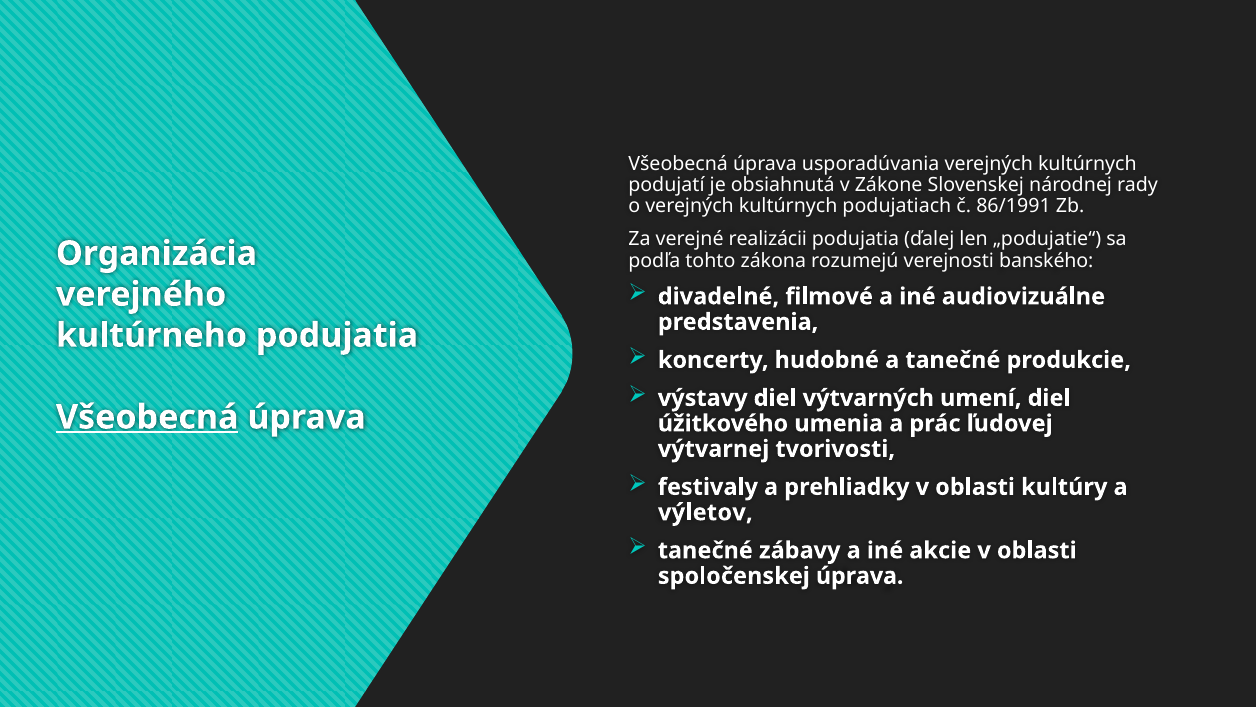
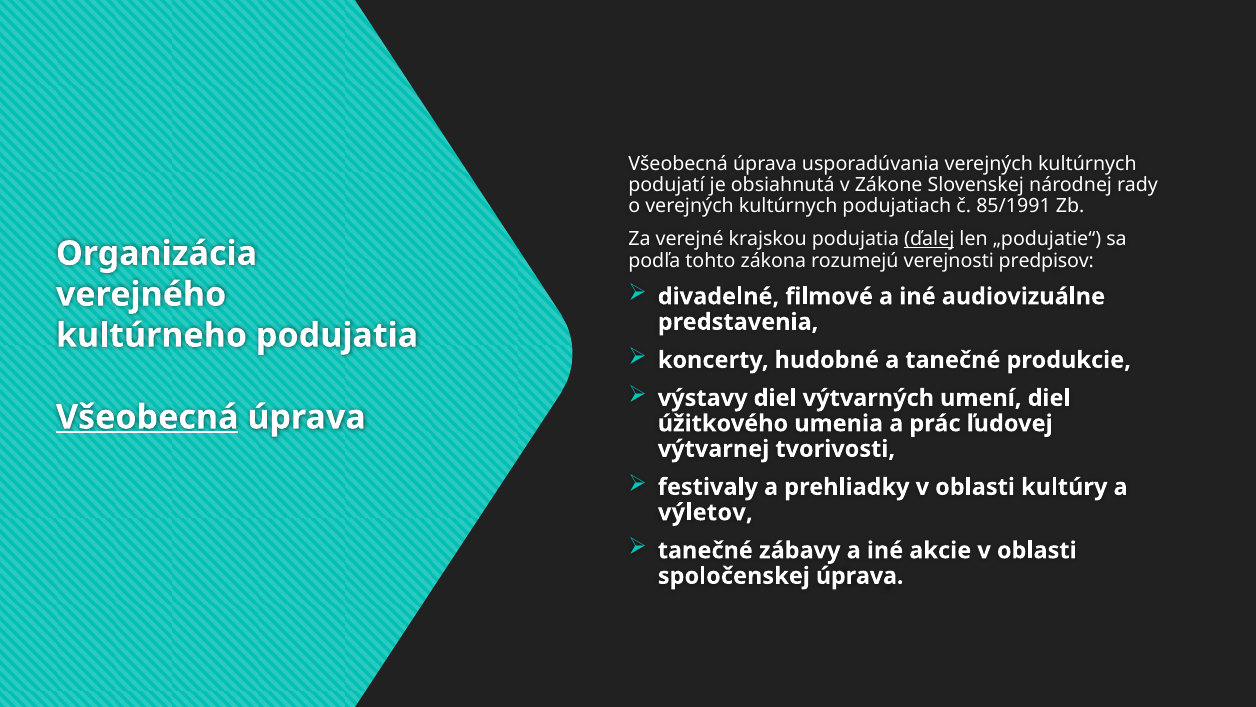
86/1991: 86/1991 -> 85/1991
realizácii: realizácii -> krajskou
ďalej underline: none -> present
banského: banského -> predpisov
